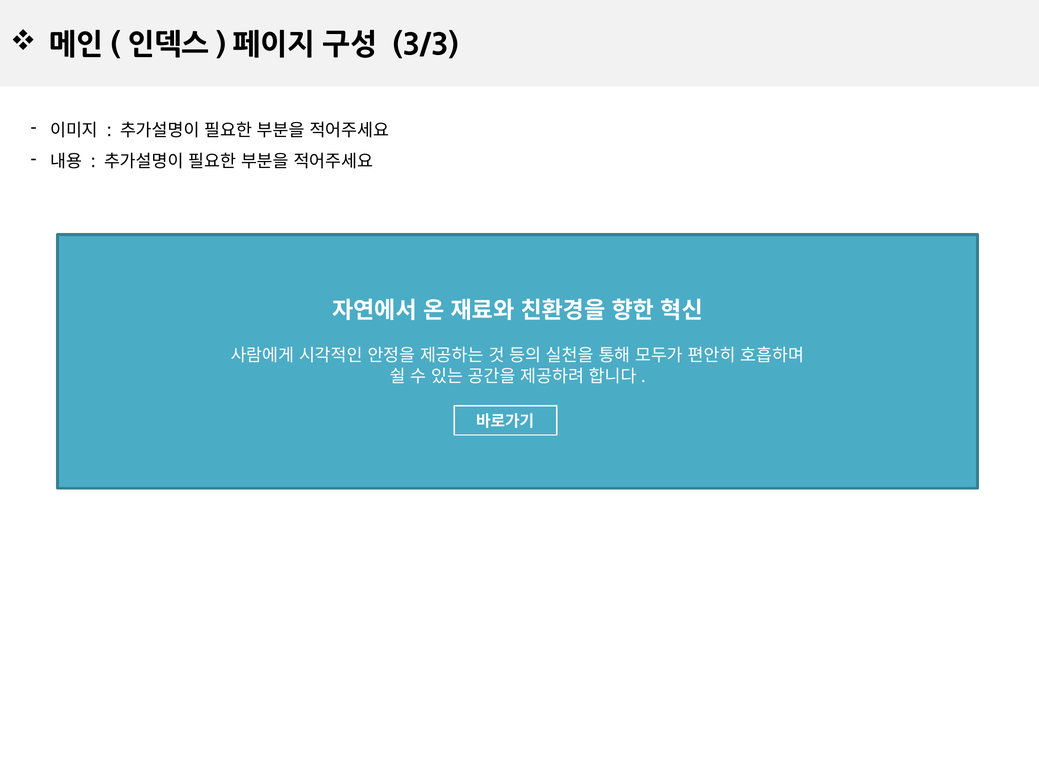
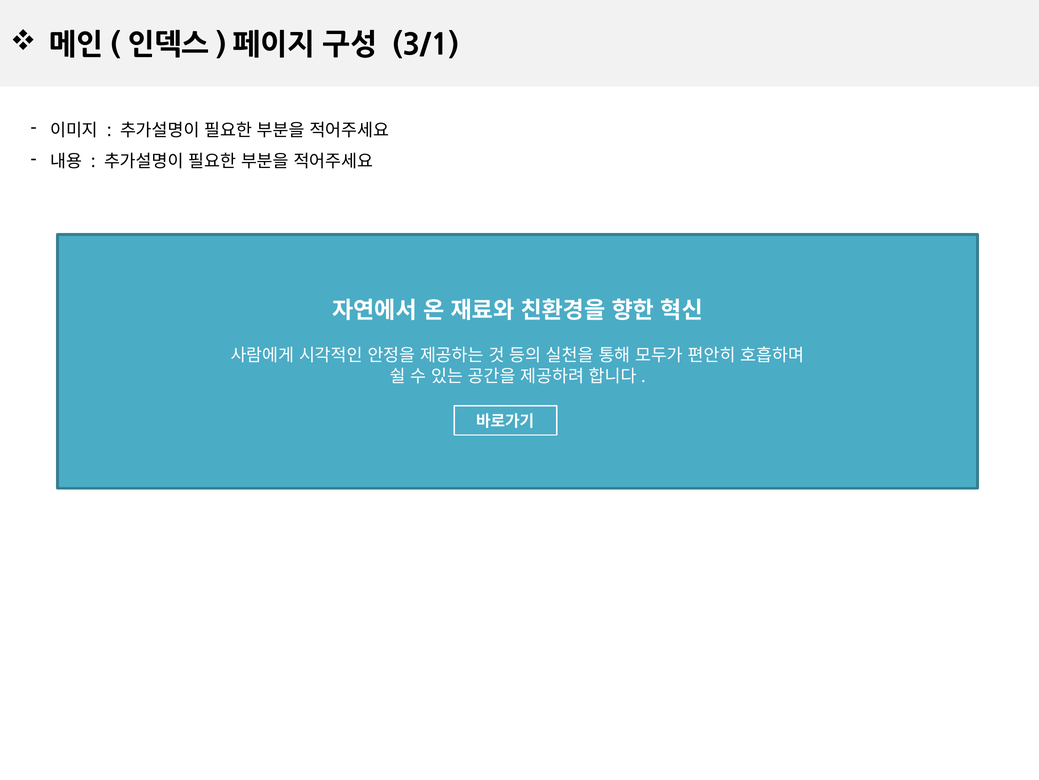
3/3: 3/3 -> 3/1
